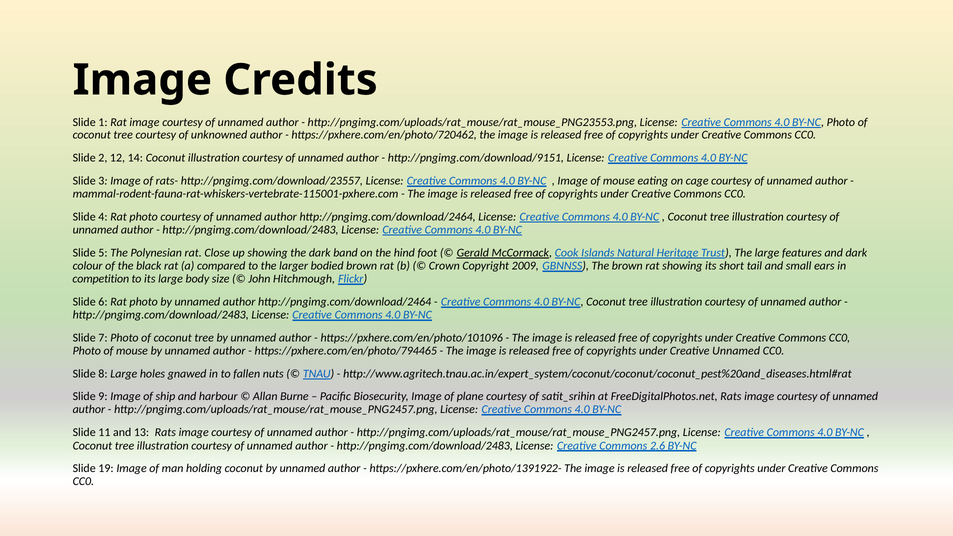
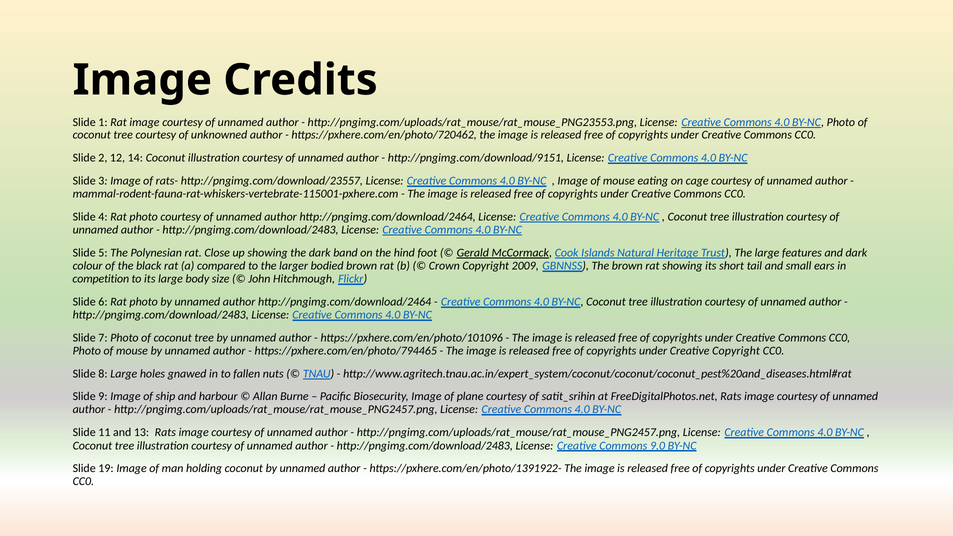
Creative Unnamed: Unnamed -> Copyright
2.6: 2.6 -> 9.0
